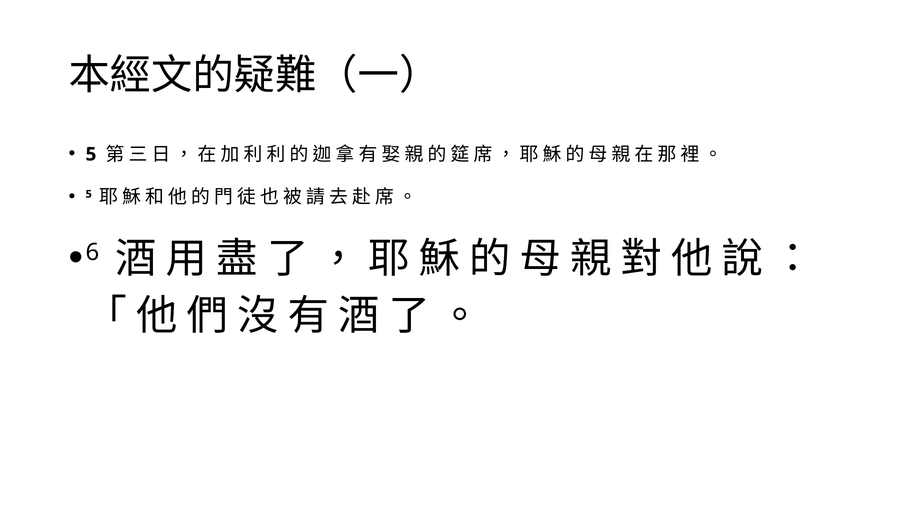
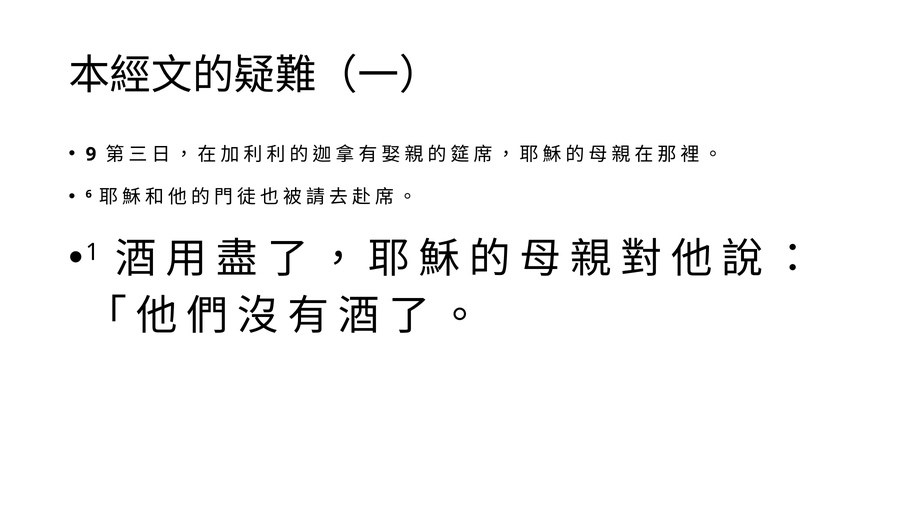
5 at (91, 154): 5 -> 9
5 at (89, 194): 5 -> 6
6: 6 -> 1
